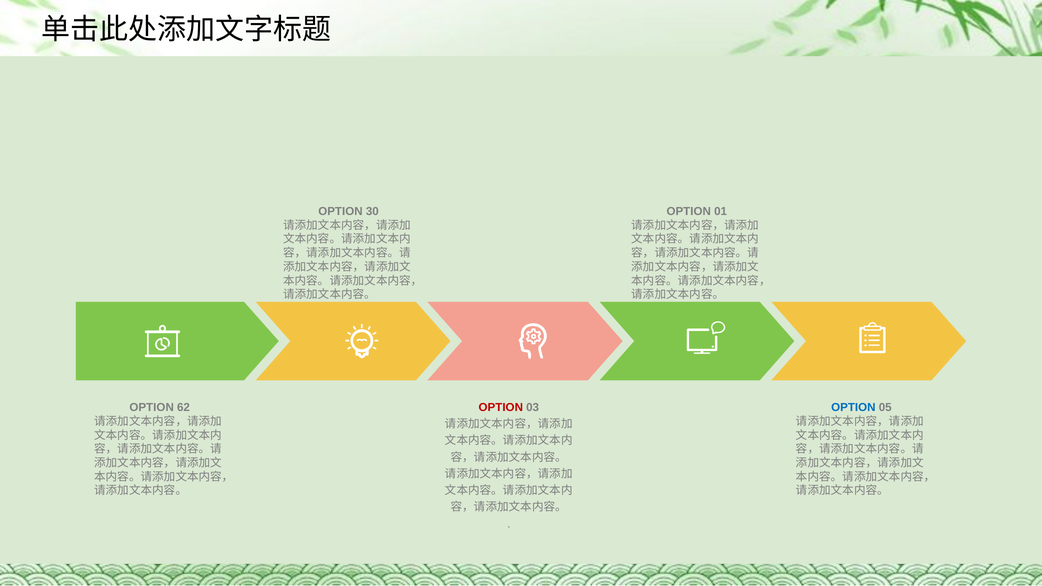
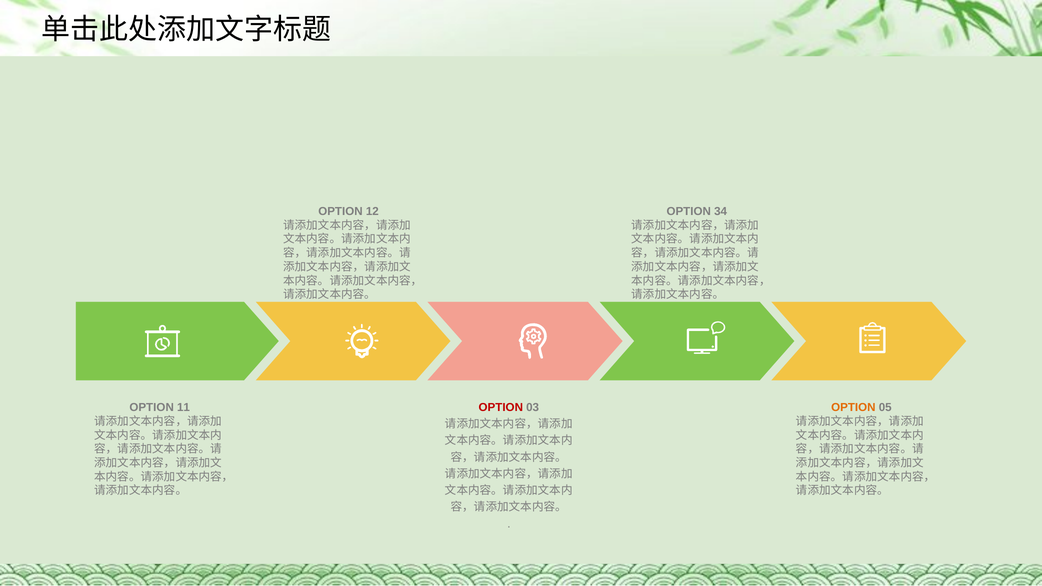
30: 30 -> 12
01: 01 -> 34
62: 62 -> 11
OPTION at (853, 408) colour: blue -> orange
